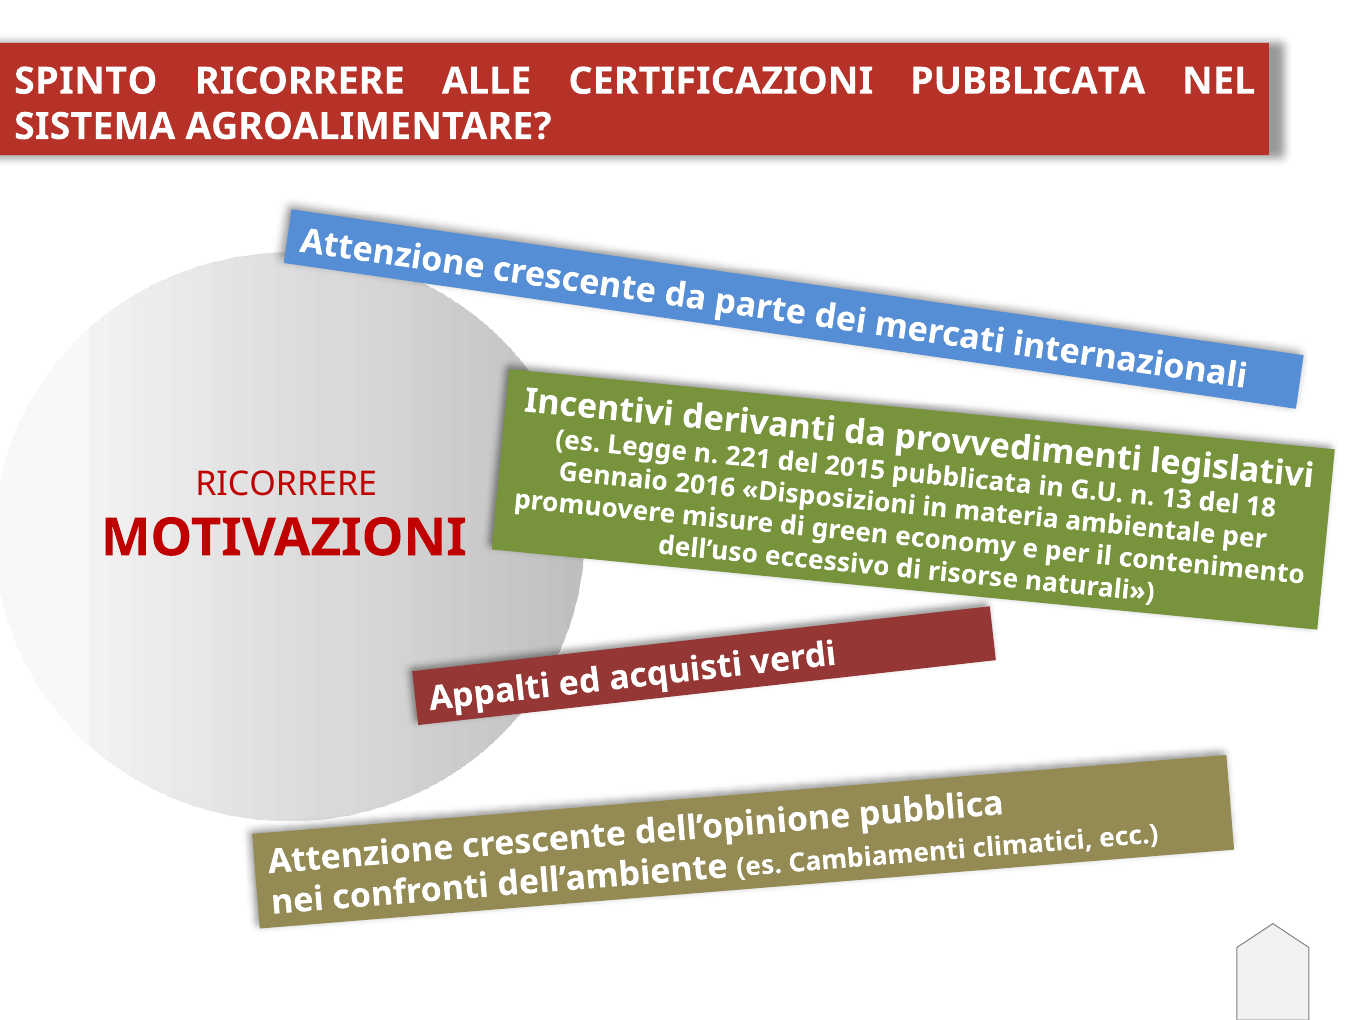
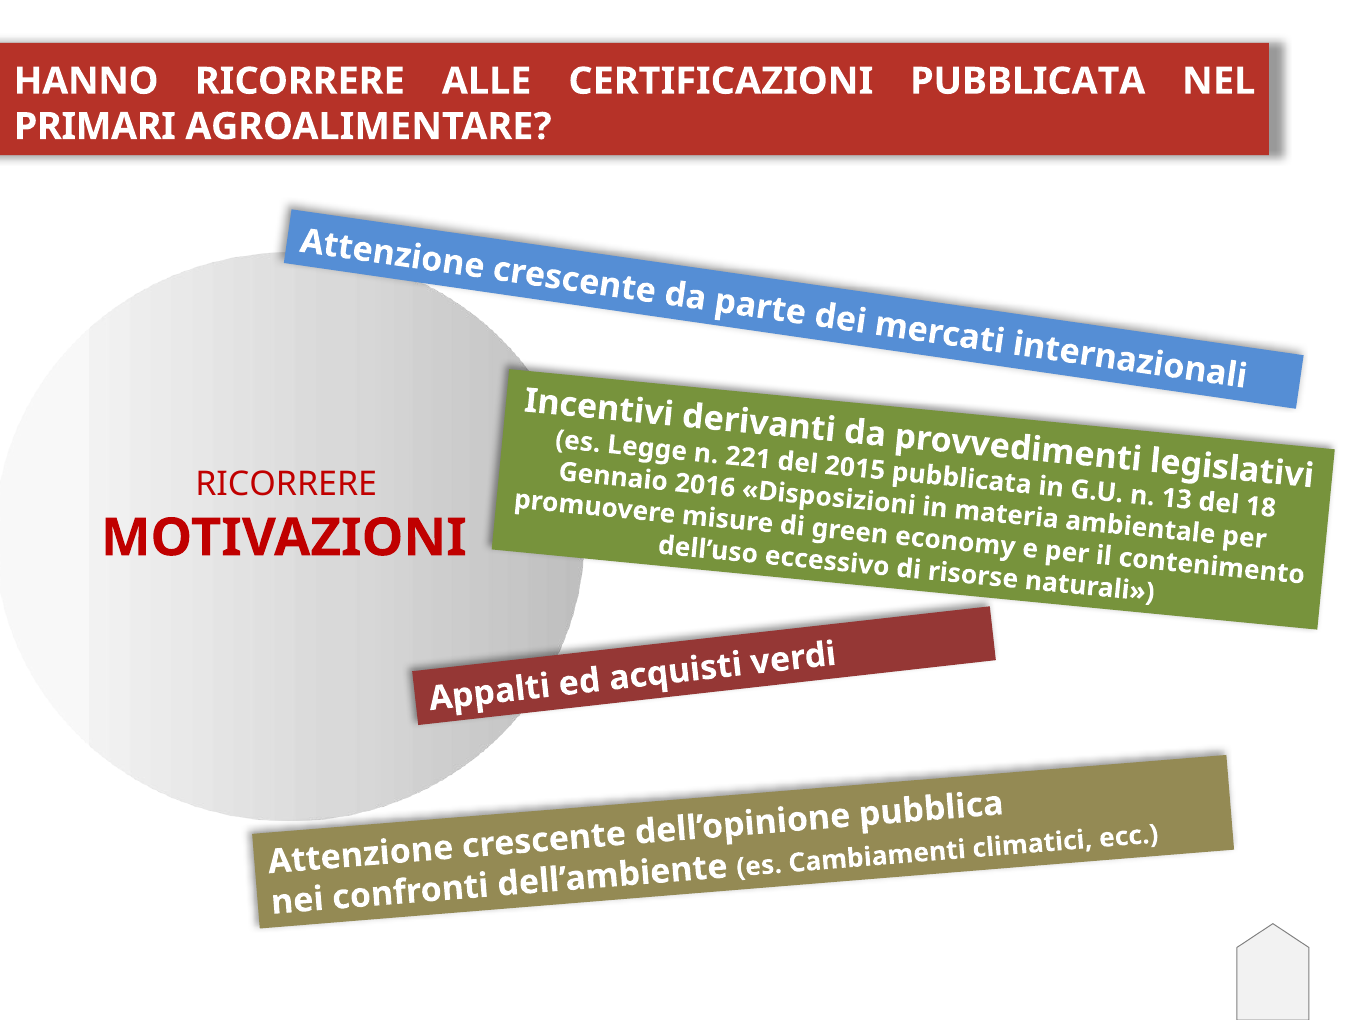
SPINTO: SPINTO -> HANNO
SISTEMA: SISTEMA -> PRIMARI
